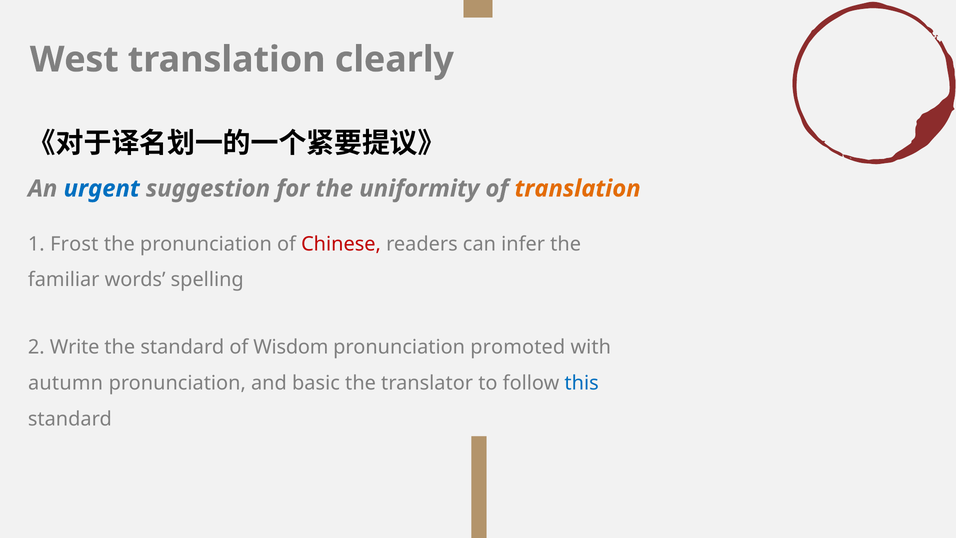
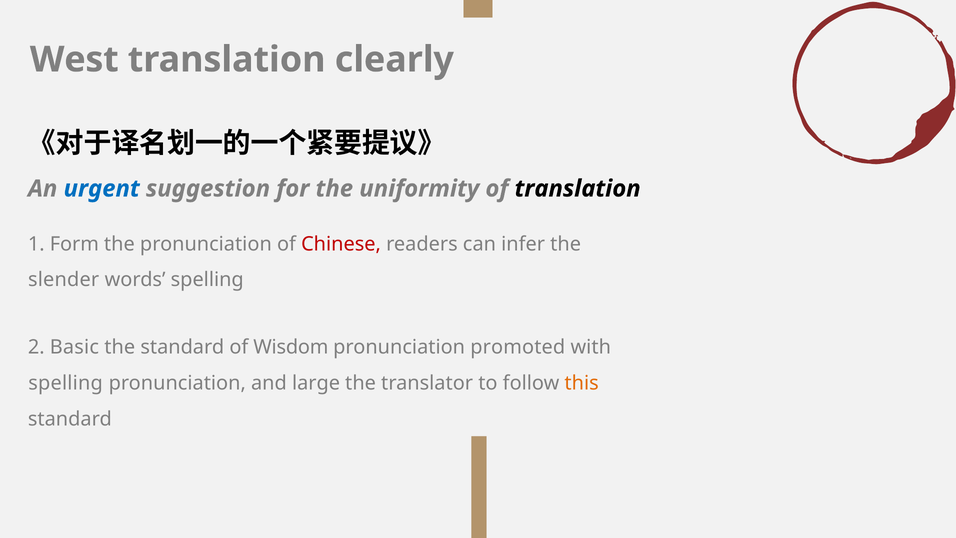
translation at (578, 189) colour: orange -> black
Frost: Frost -> Form
familiar: familiar -> slender
Write: Write -> Basic
autumn at (66, 383): autumn -> spelling
basic: basic -> large
this colour: blue -> orange
